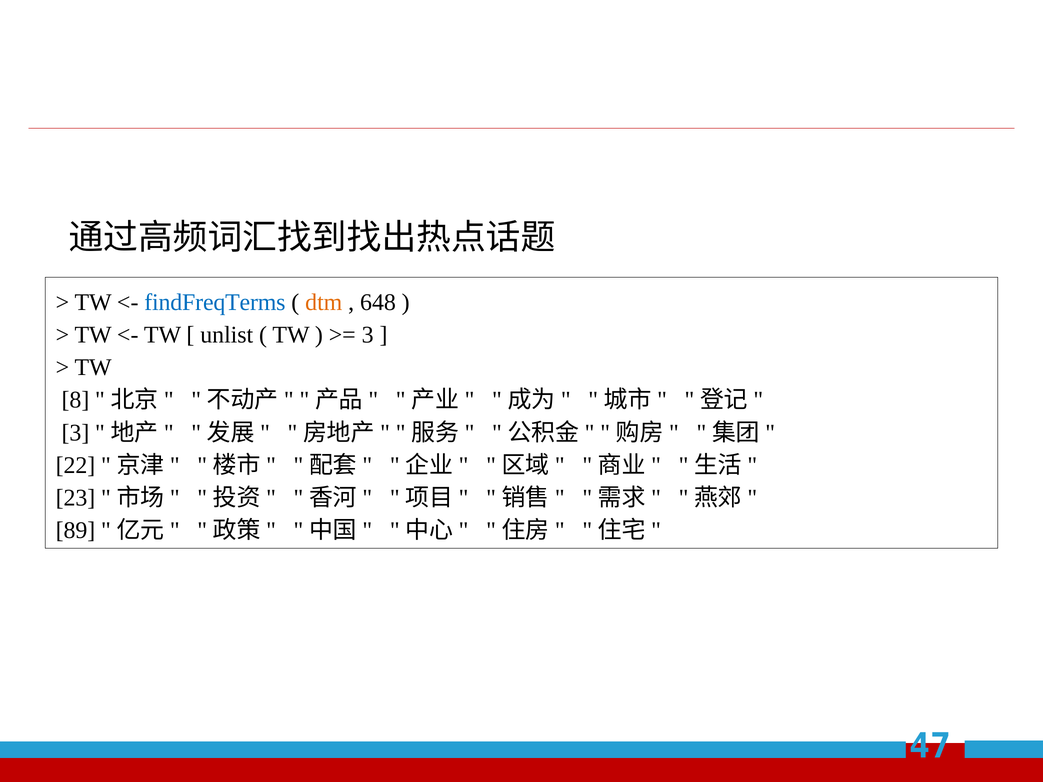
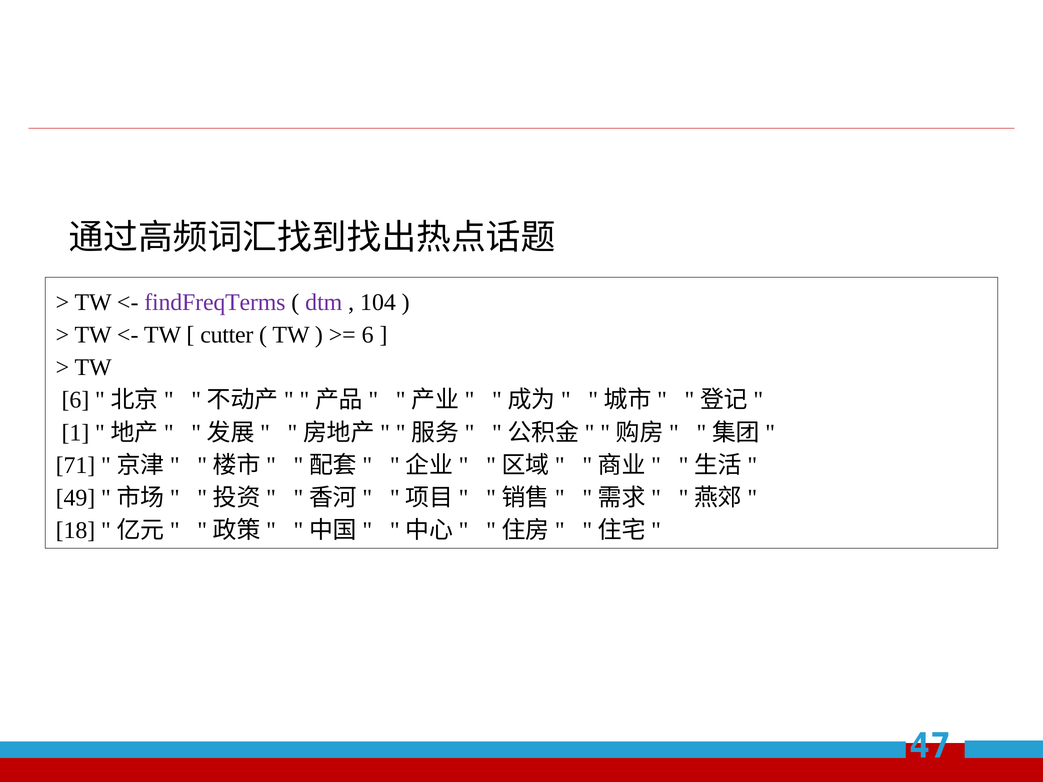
findFreqTerms colour: blue -> purple
dtm colour: orange -> purple
648: 648 -> 104
unlist: unlist -> cutter
3 at (368, 335): 3 -> 6
8 at (75, 400): 8 -> 6
3 at (75, 433): 3 -> 1
22: 22 -> 71
23: 23 -> 49
89: 89 -> 18
